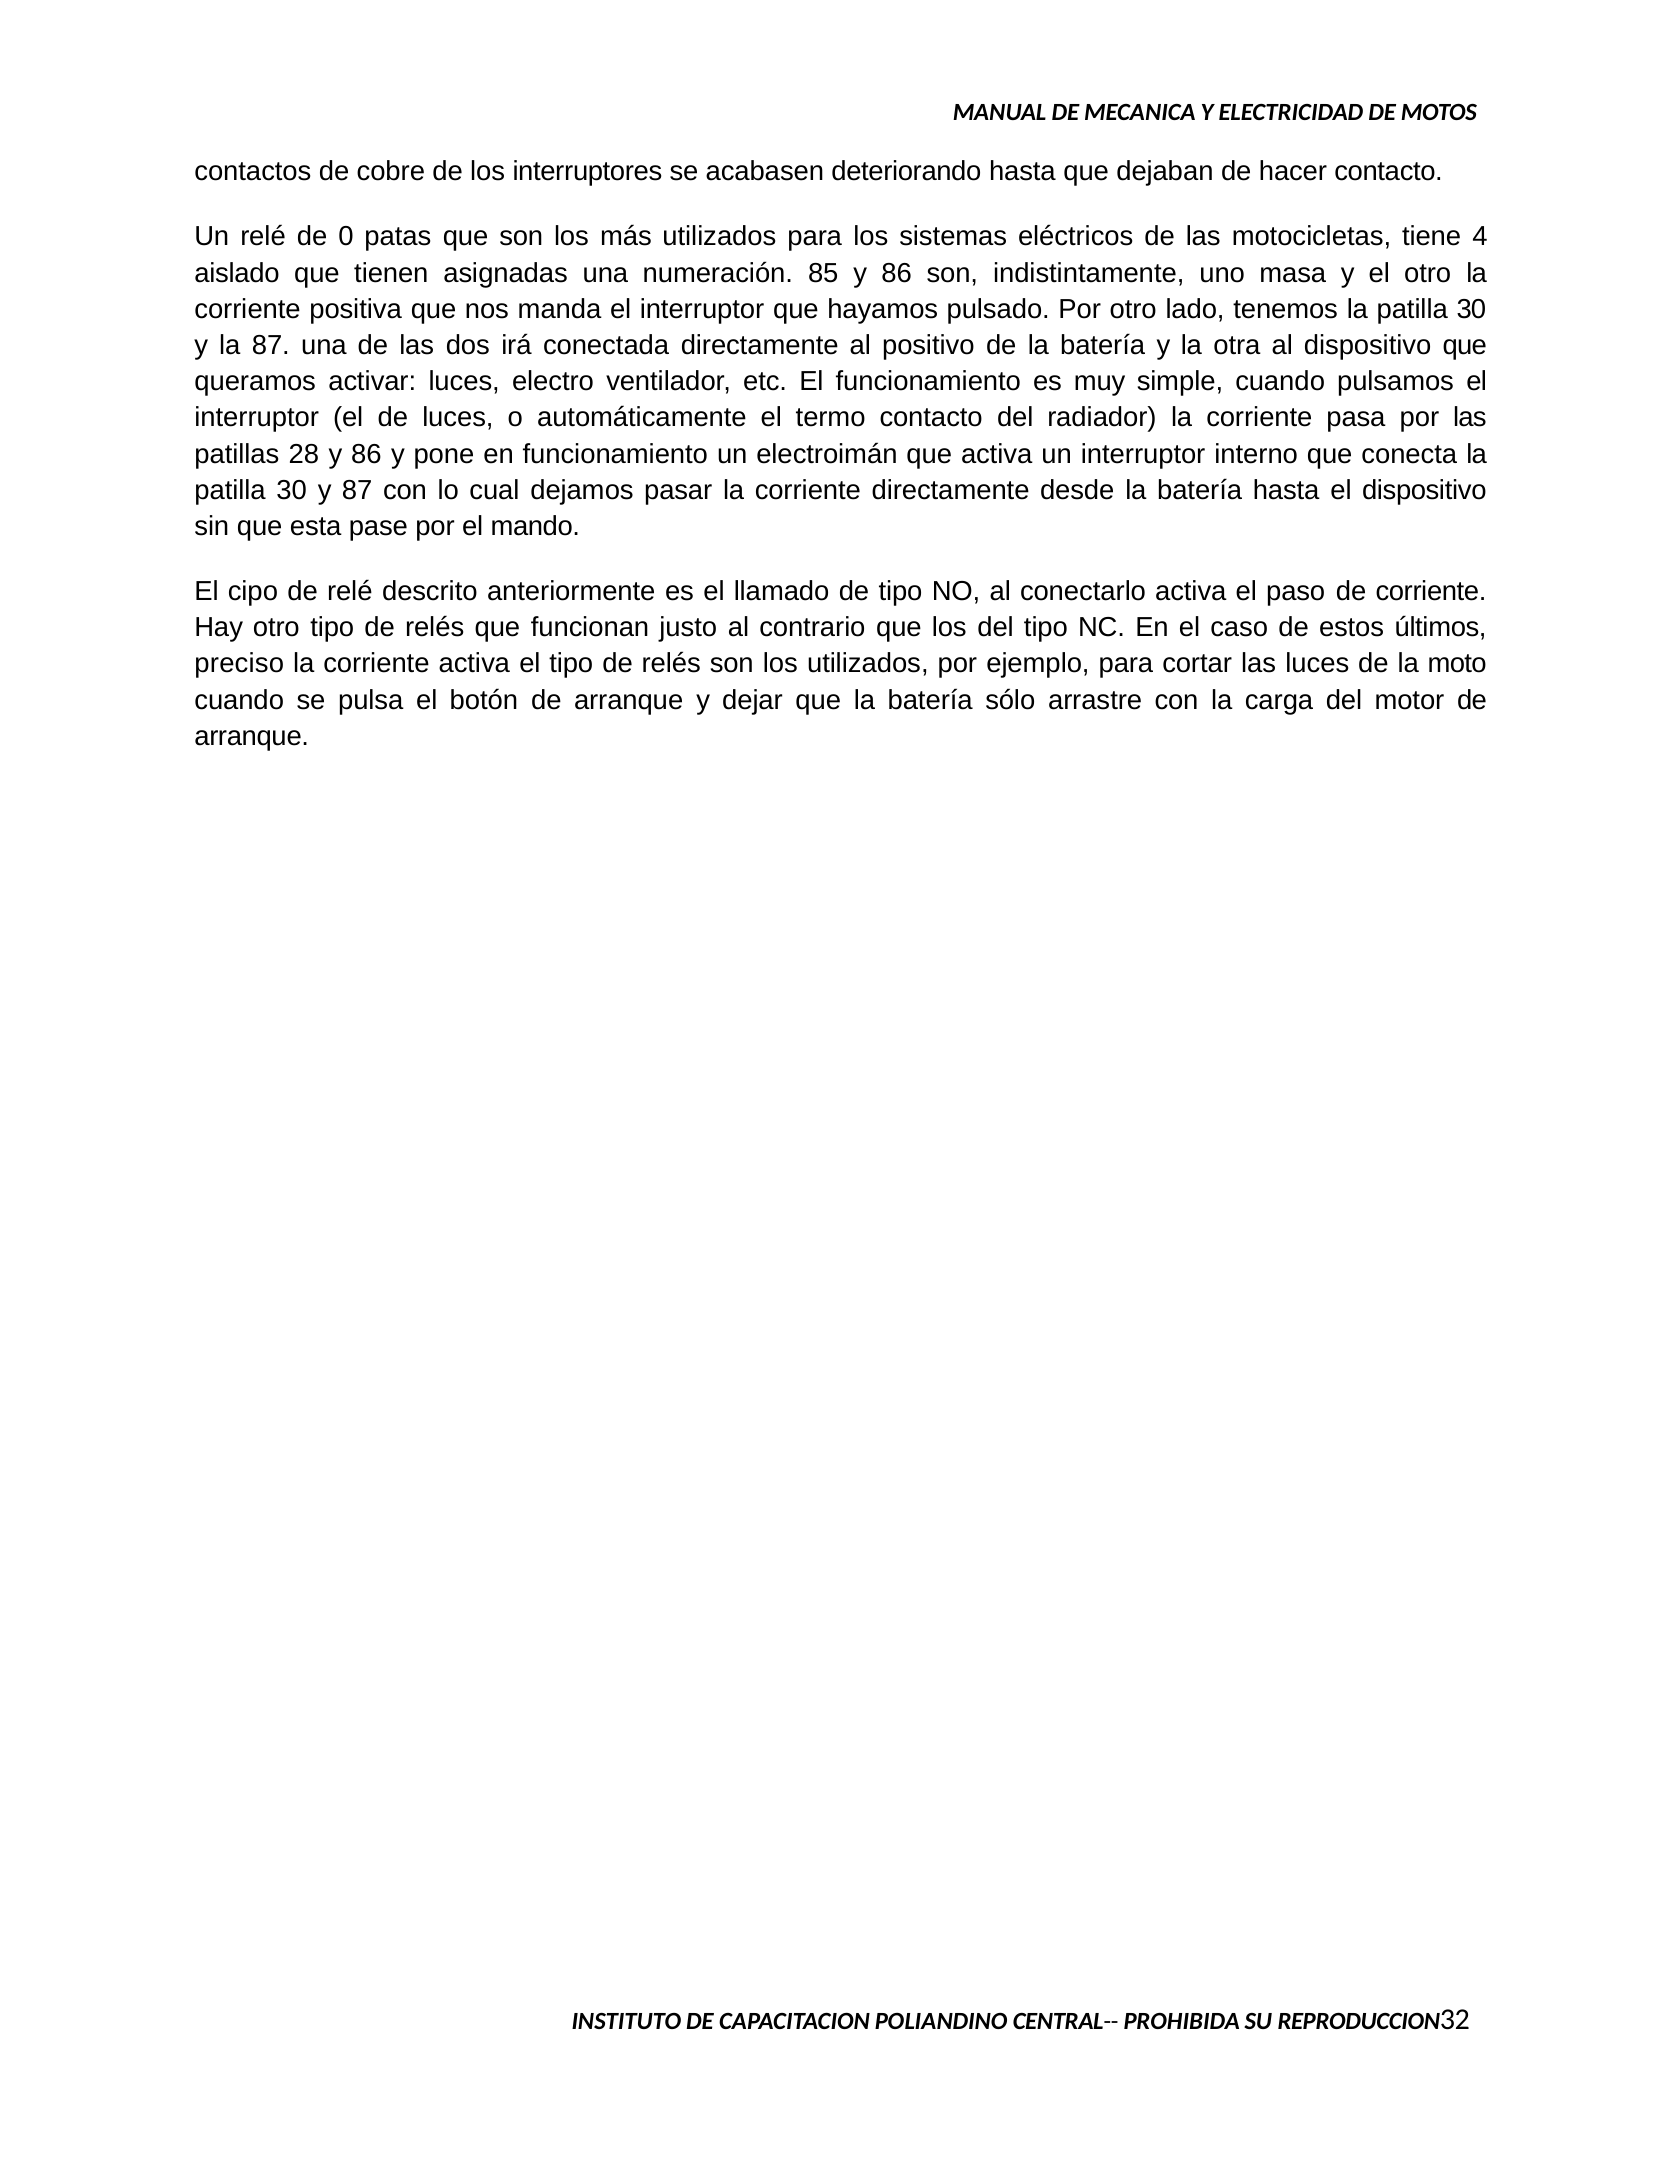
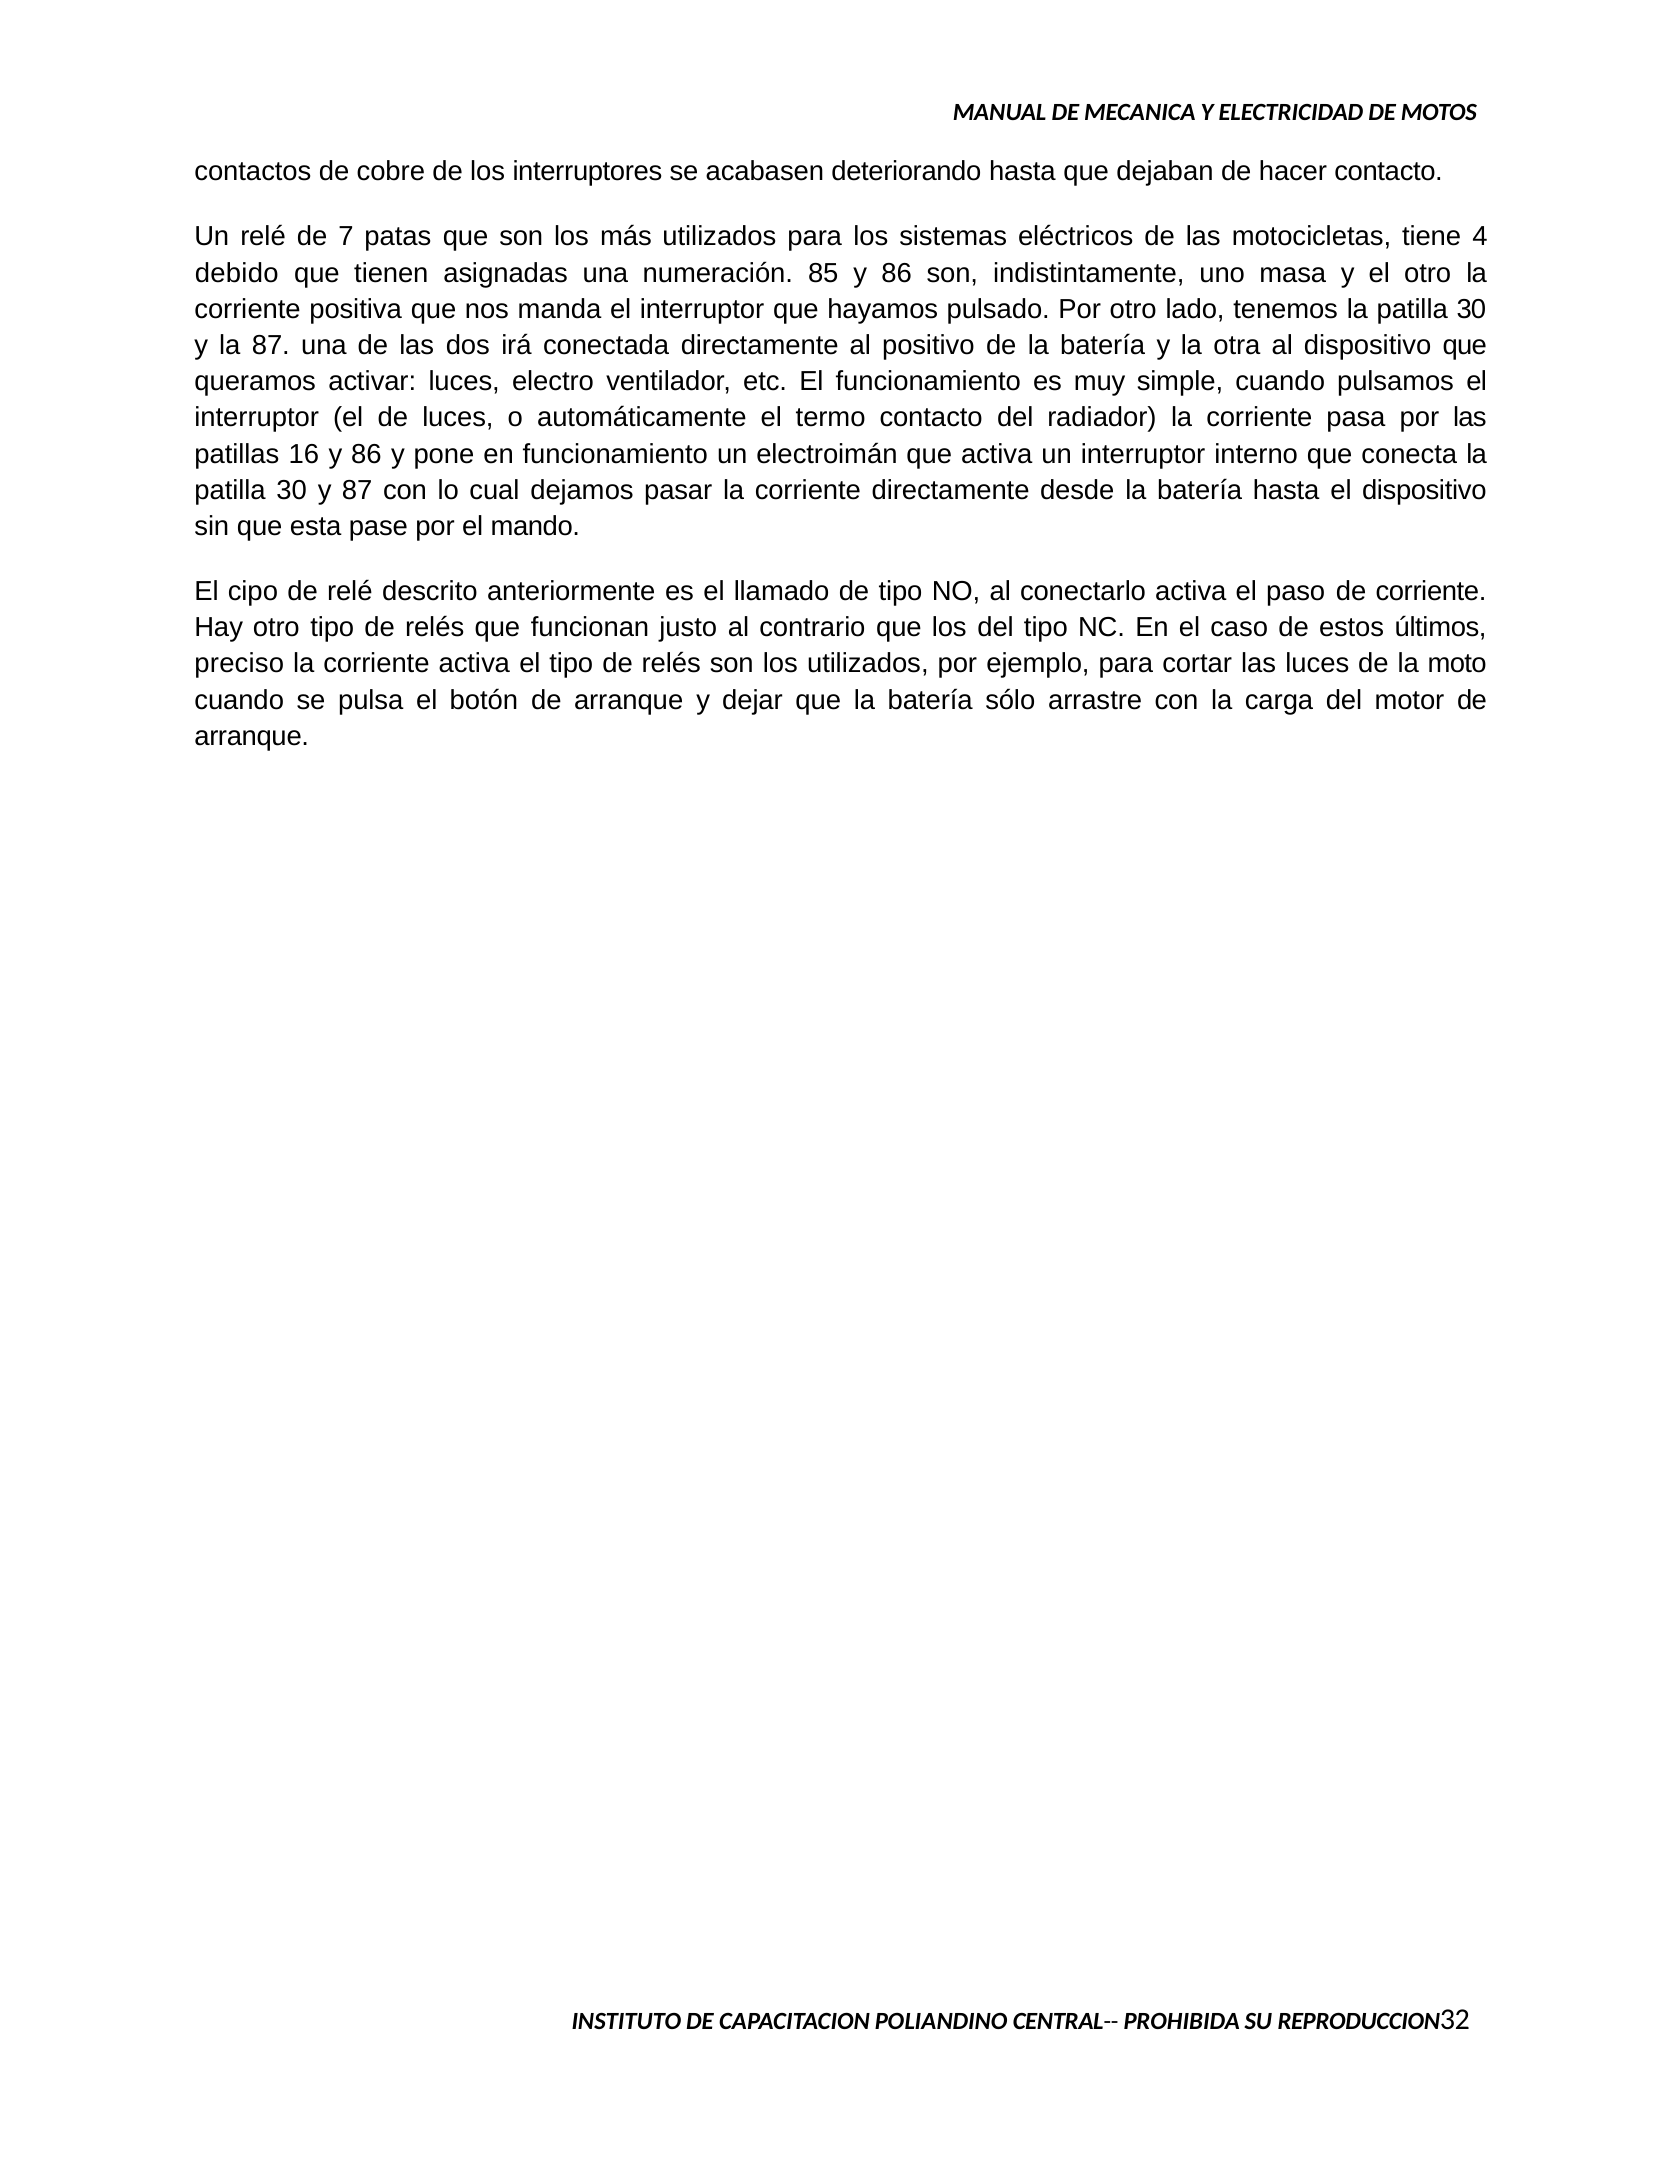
0: 0 -> 7
aislado: aislado -> debido
28: 28 -> 16
